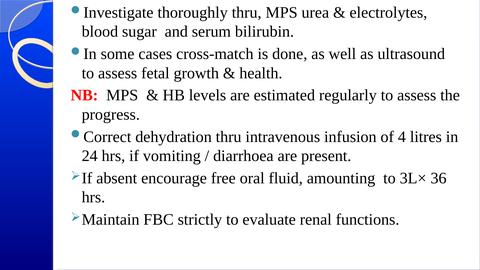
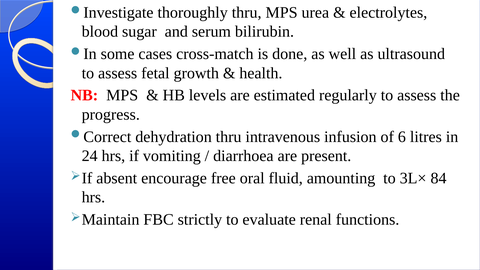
4: 4 -> 6
36: 36 -> 84
